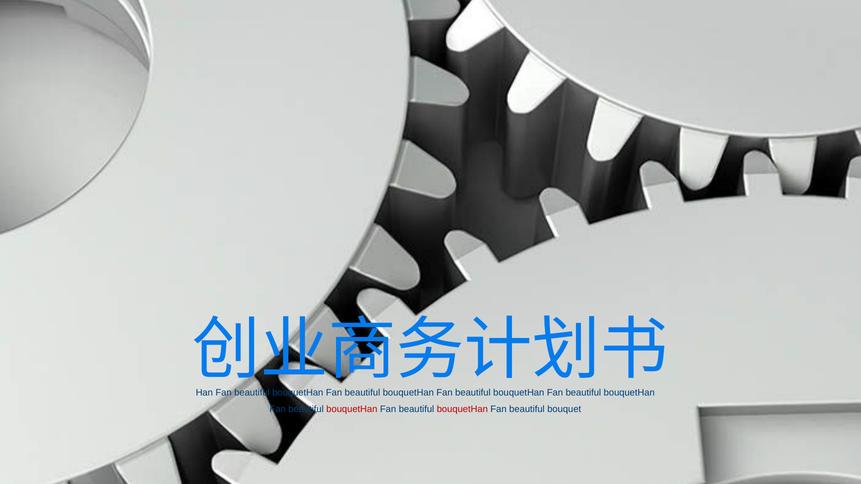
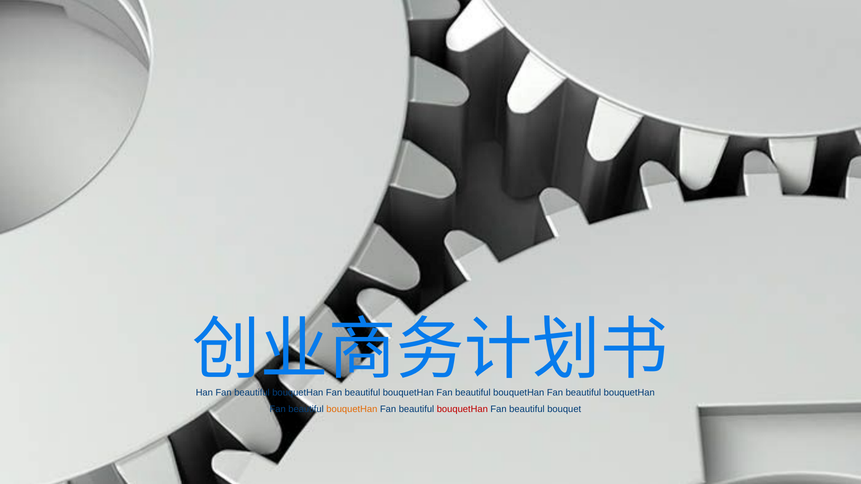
bouquetHan at (352, 410) colour: red -> orange
